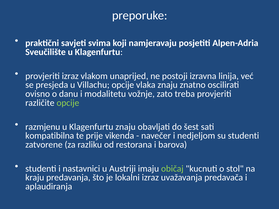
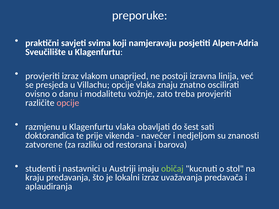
opcije at (68, 103) colour: light green -> pink
Klagenfurtu znaju: znaju -> vlaka
kompatibilna: kompatibilna -> doktorandica
su studenti: studenti -> znanosti
